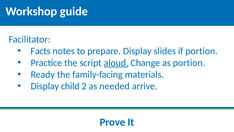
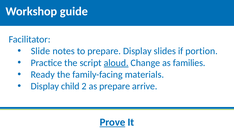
Facts: Facts -> Slide
as portion: portion -> families
as needed: needed -> prepare
Prove underline: none -> present
